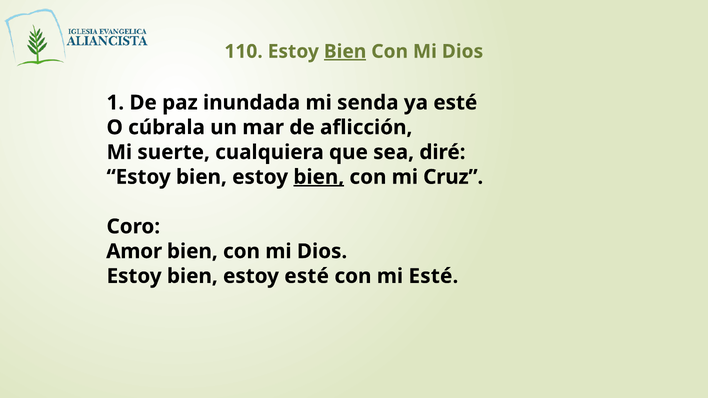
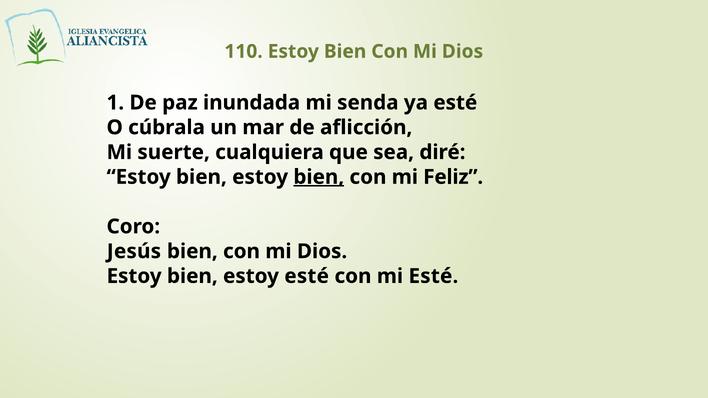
Bien at (345, 51) underline: present -> none
Cruz: Cruz -> Feliz
Amor: Amor -> Jesús
